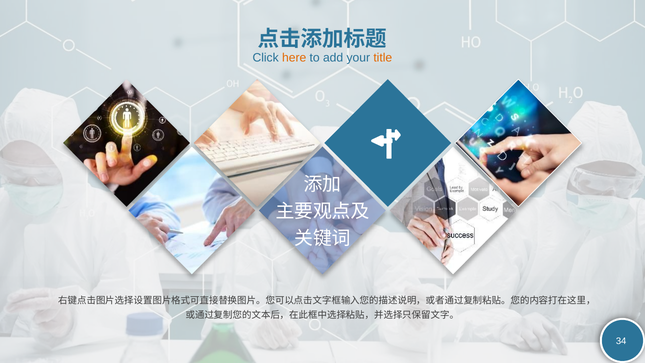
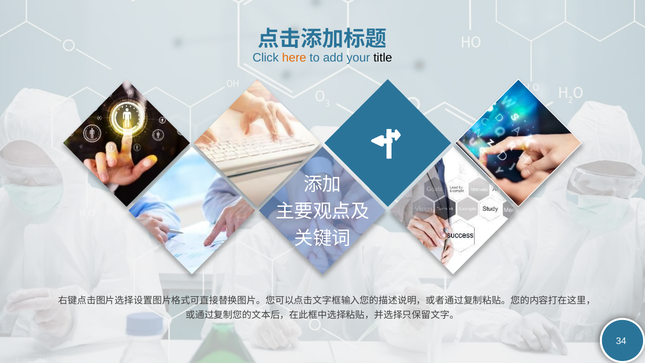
title colour: orange -> black
